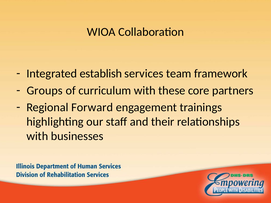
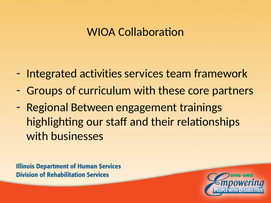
establish: establish -> activities
Forward: Forward -> Between
